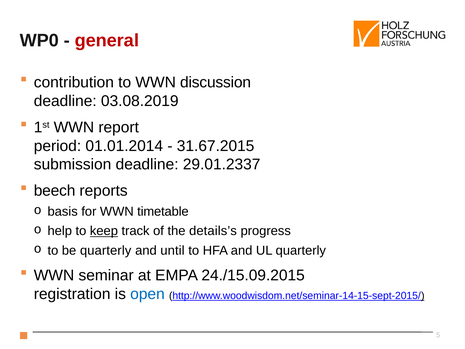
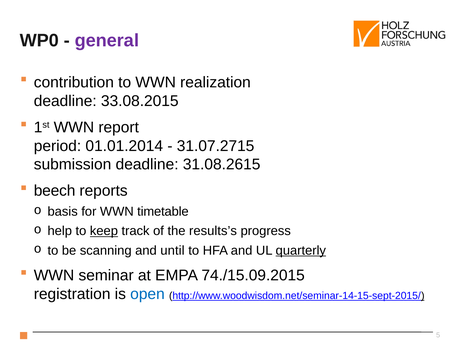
general colour: red -> purple
discussion: discussion -> realization
03.08.2019: 03.08.2019 -> 33.08.2015
31.67.2015: 31.67.2015 -> 31.07.2715
29.01.2337: 29.01.2337 -> 31.08.2615
details’s: details’s -> results’s
be quarterly: quarterly -> scanning
quarterly at (301, 250) underline: none -> present
24./15.09.2015: 24./15.09.2015 -> 74./15.09.2015
